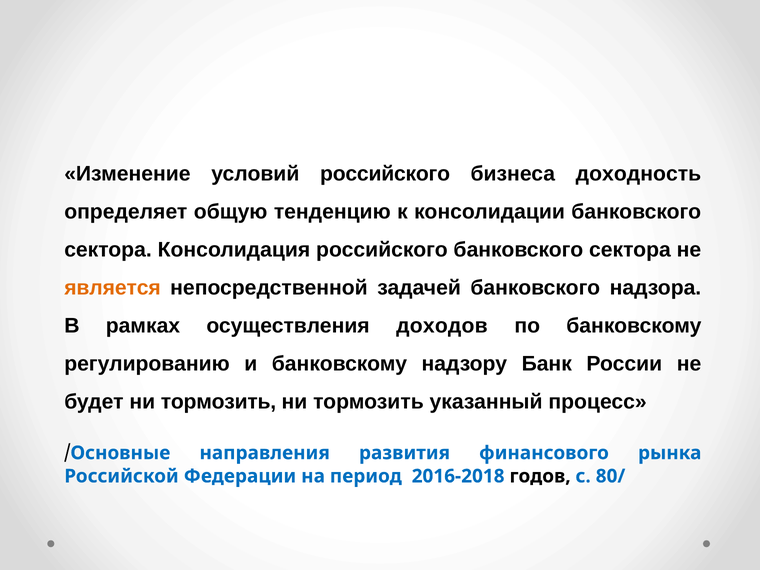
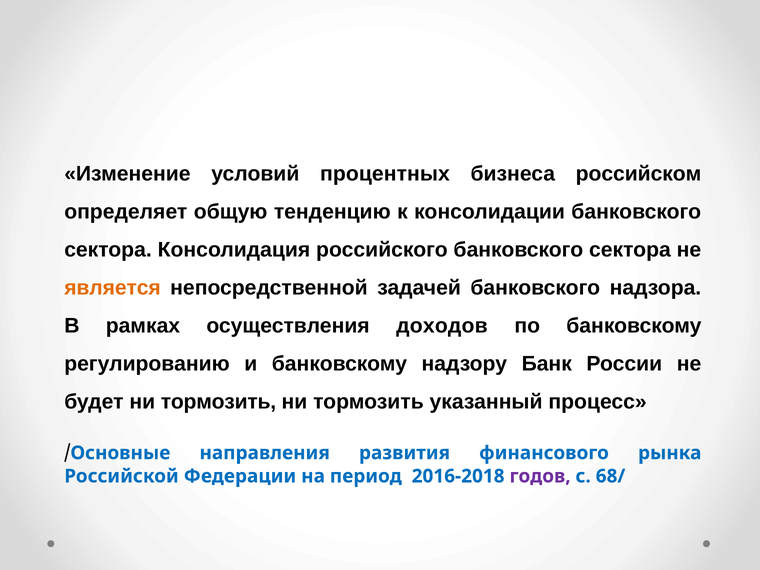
условий российского: российского -> процентных
доходность: доходность -> российском
годов colour: black -> purple
80/: 80/ -> 68/
